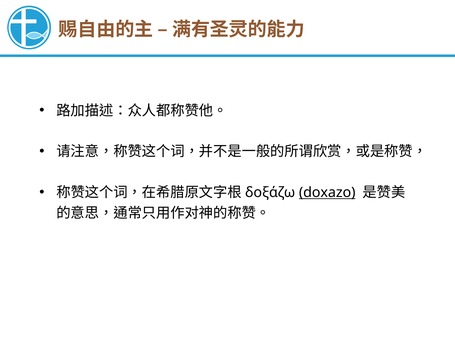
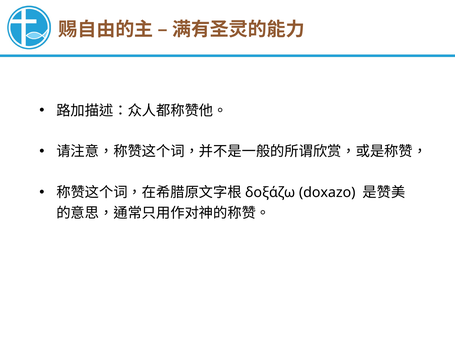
doxazo underline: present -> none
